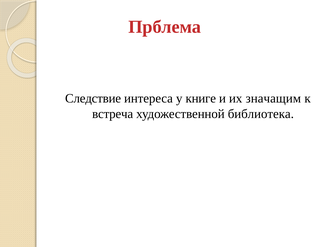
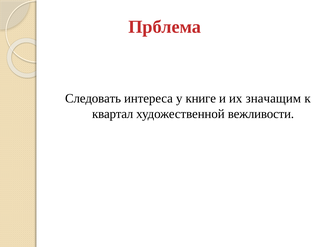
Следствие: Следствие -> Следовать
встреча: встреча -> квартал
библиотека: библиотека -> вежливости
